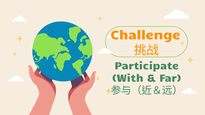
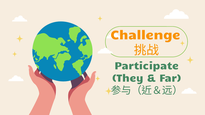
With: With -> They
